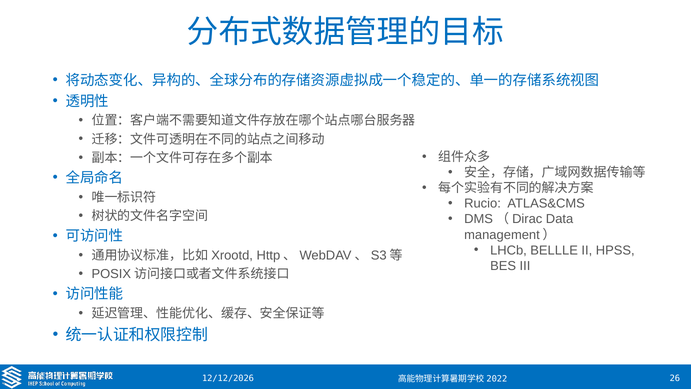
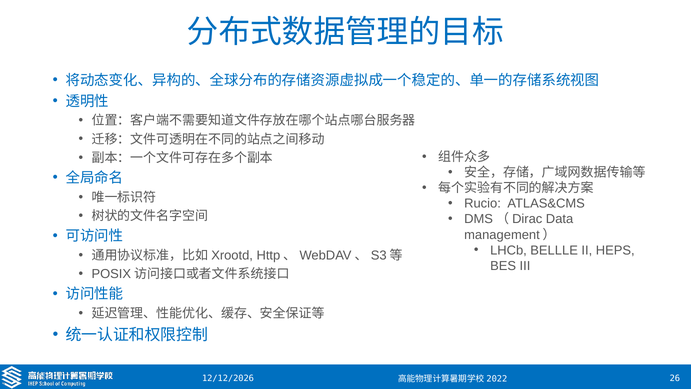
HPSS: HPSS -> HEPS
